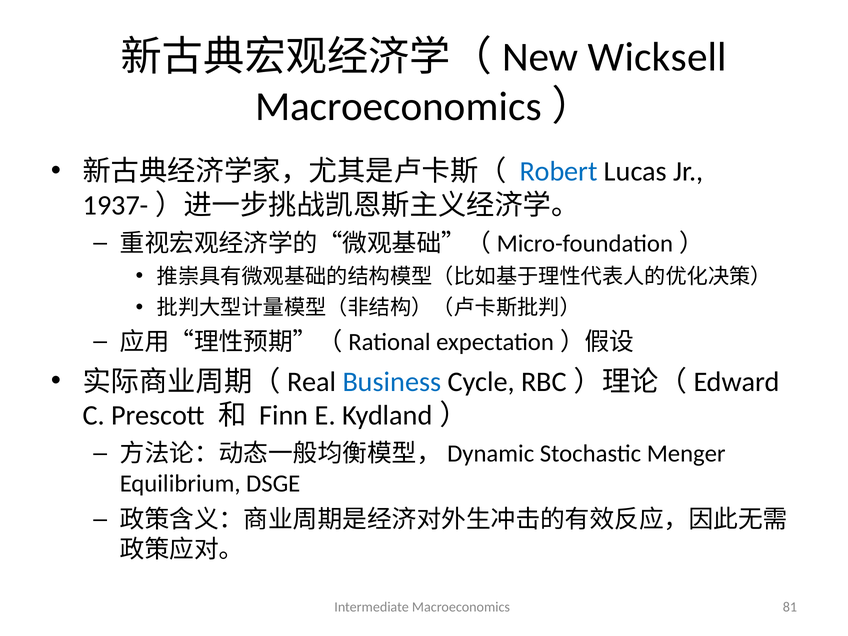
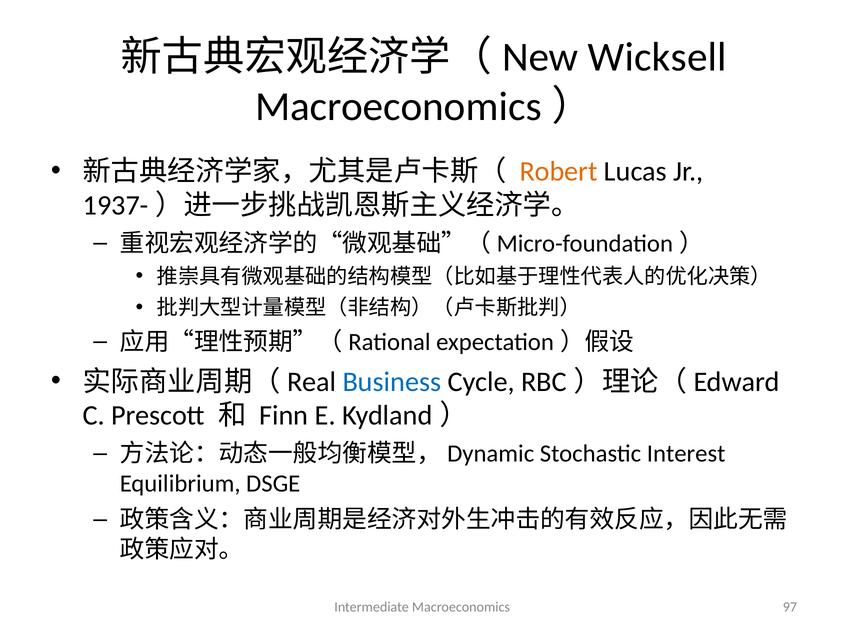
Robert colour: blue -> orange
Menger: Menger -> Interest
81: 81 -> 97
